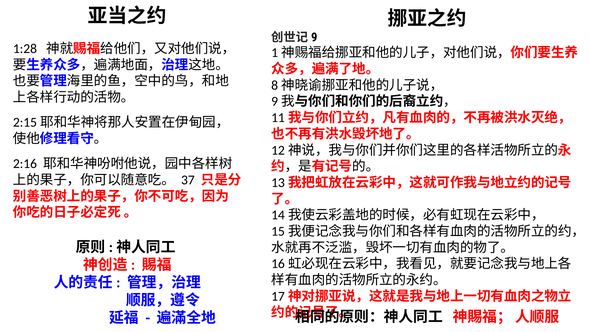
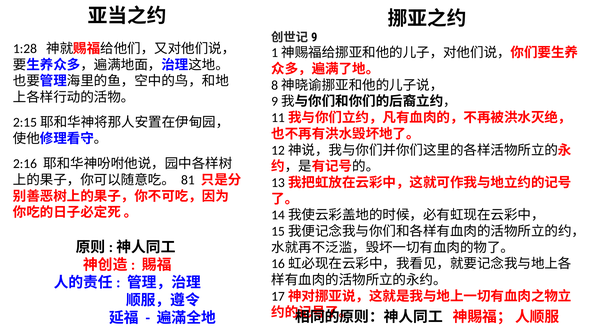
37: 37 -> 81
